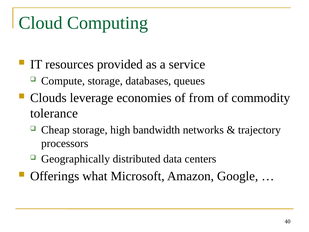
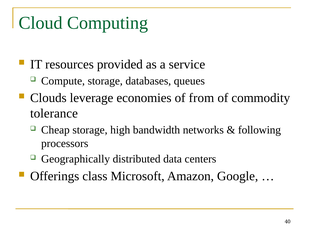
trajectory: trajectory -> following
what: what -> class
